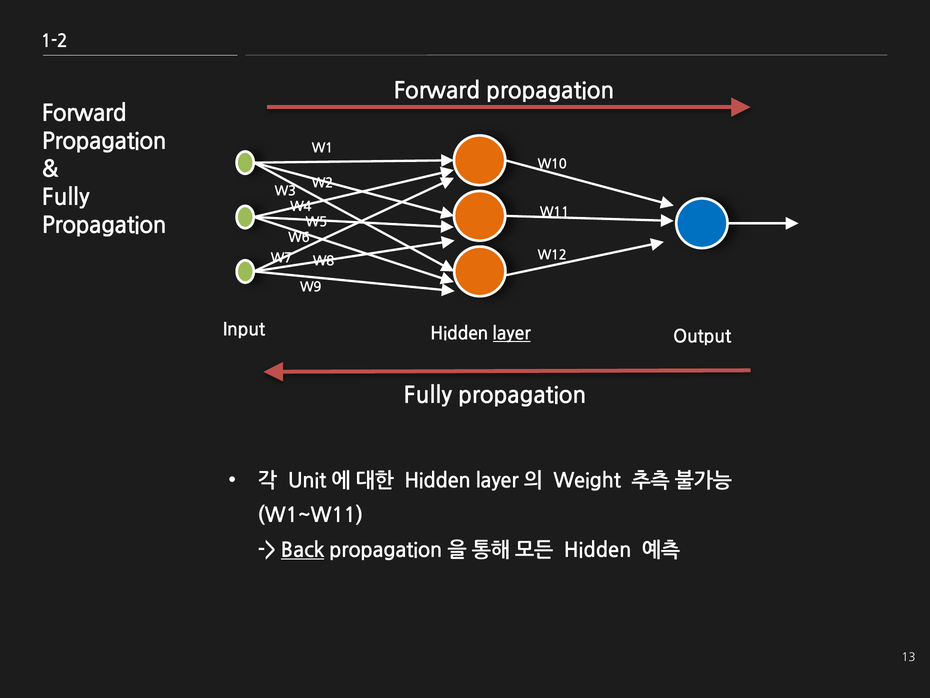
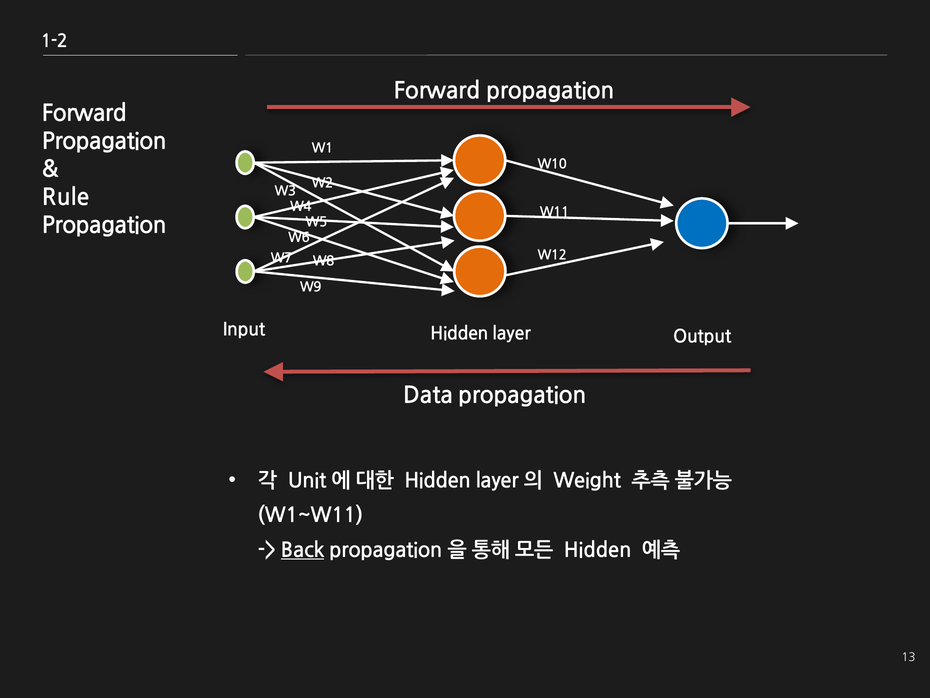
Fully at (66, 197): Fully -> Rule
layer underline: present -> none
Fully at (428, 395): Fully -> Data
